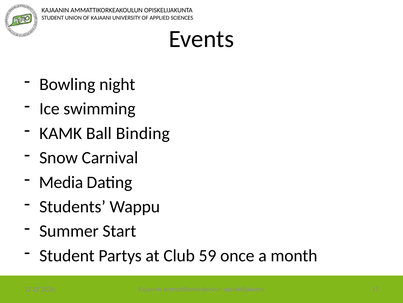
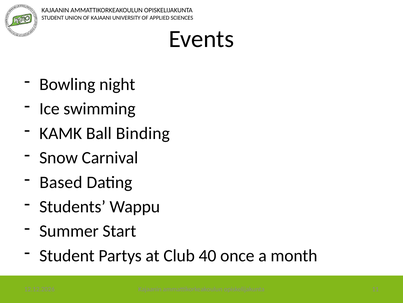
Media: Media -> Based
59: 59 -> 40
